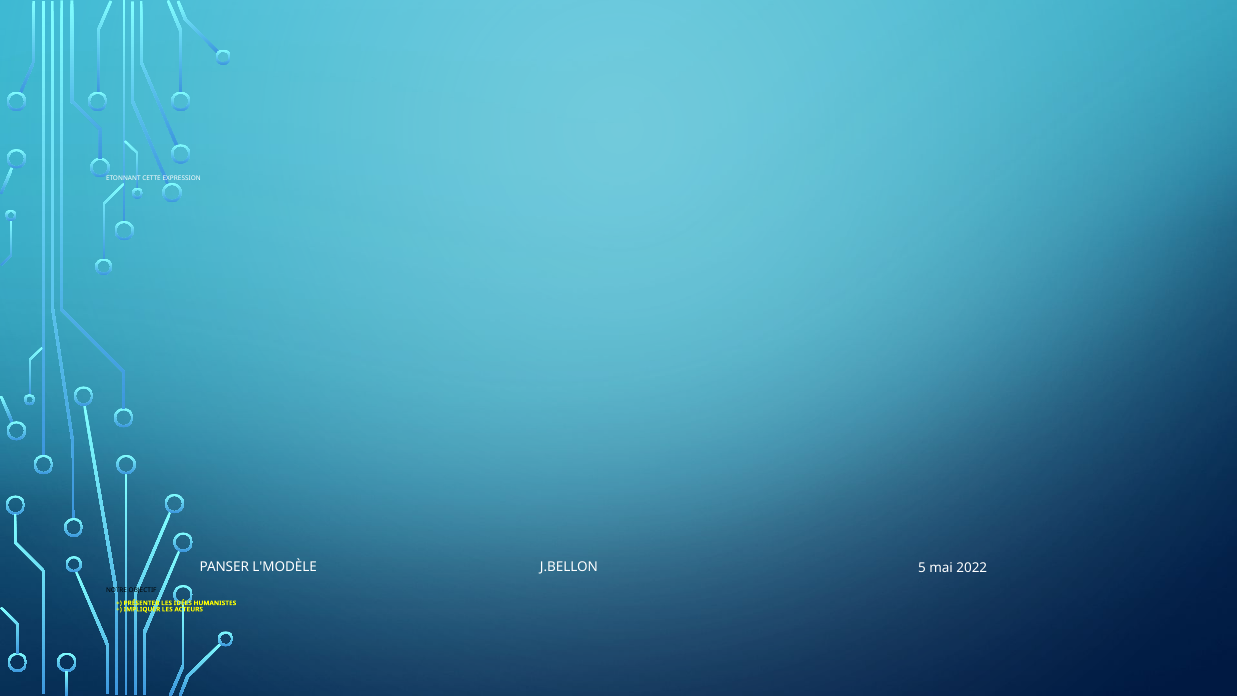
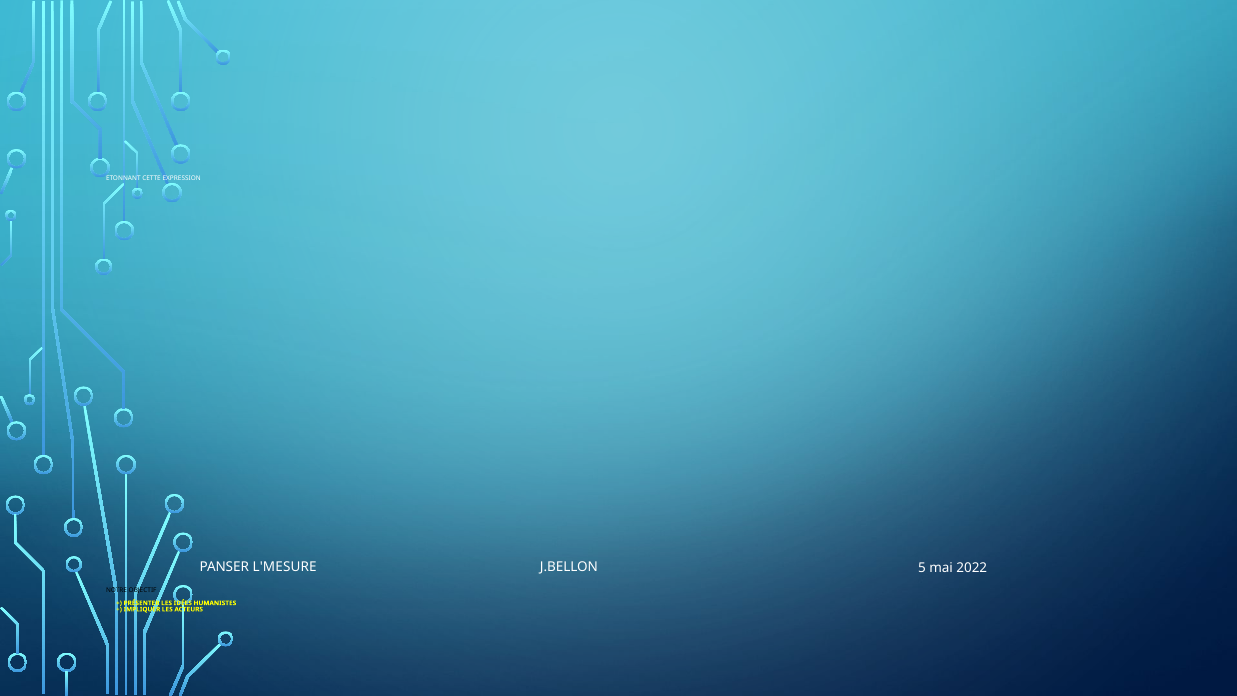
L'MODÈLE: L'MODÈLE -> L'MESURE
